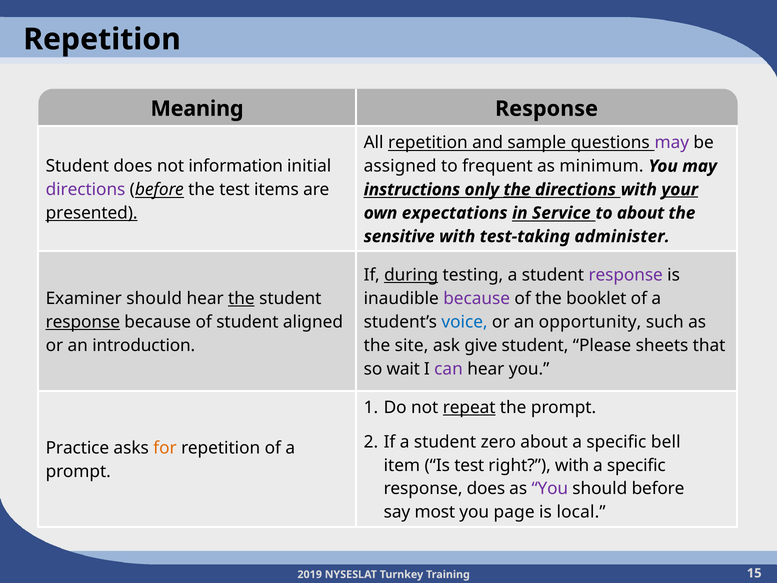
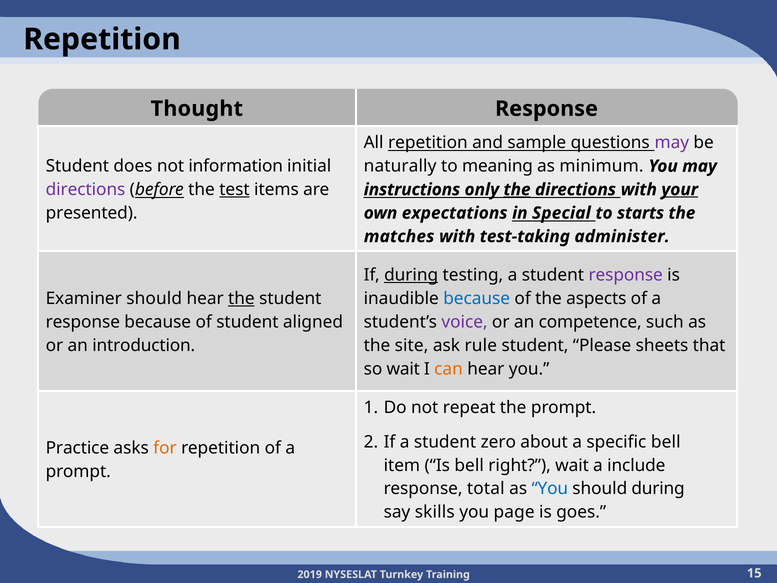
Meaning: Meaning -> Thought
assigned: assigned -> naturally
frequent: frequent -> meaning
test at (234, 190) underline: none -> present
presented underline: present -> none
Service: Service -> Special
to about: about -> starts
sensitive: sensitive -> matches
because at (477, 298) colour: purple -> blue
booklet: booklet -> aspects
response at (83, 322) underline: present -> none
voice colour: blue -> purple
opportunity: opportunity -> competence
give: give -> rule
can colour: purple -> orange
repeat underline: present -> none
Is test: test -> bell
right with: with -> wait
specific at (636, 465): specific -> include
response does: does -> total
You at (550, 489) colour: purple -> blue
should before: before -> during
most: most -> skills
local: local -> goes
